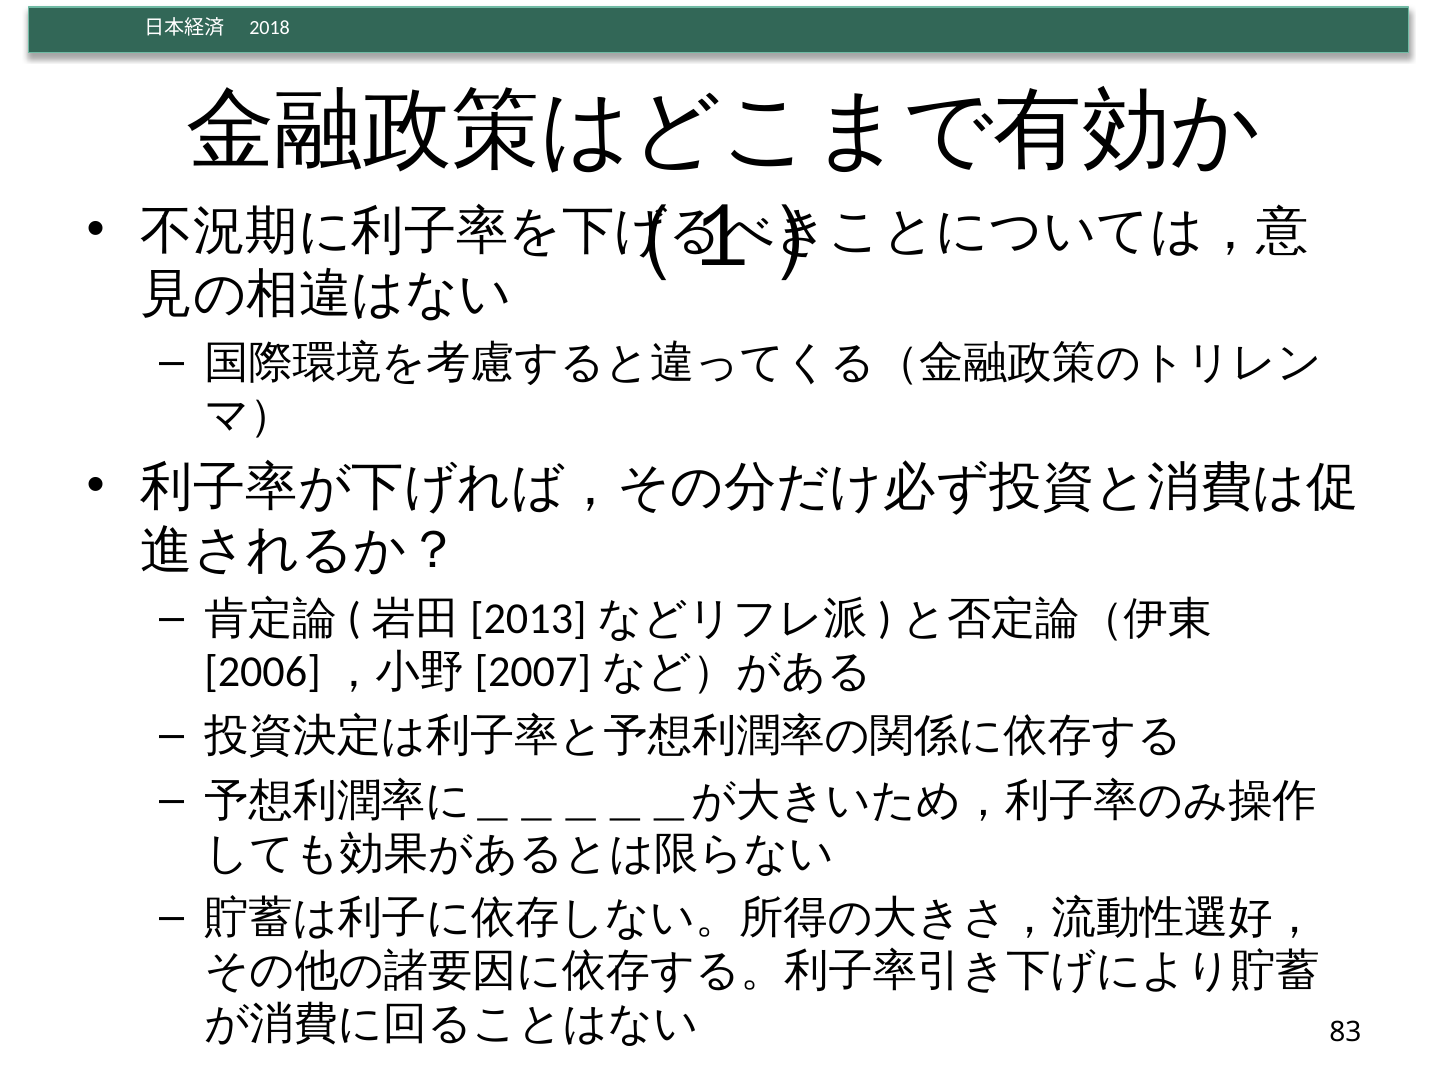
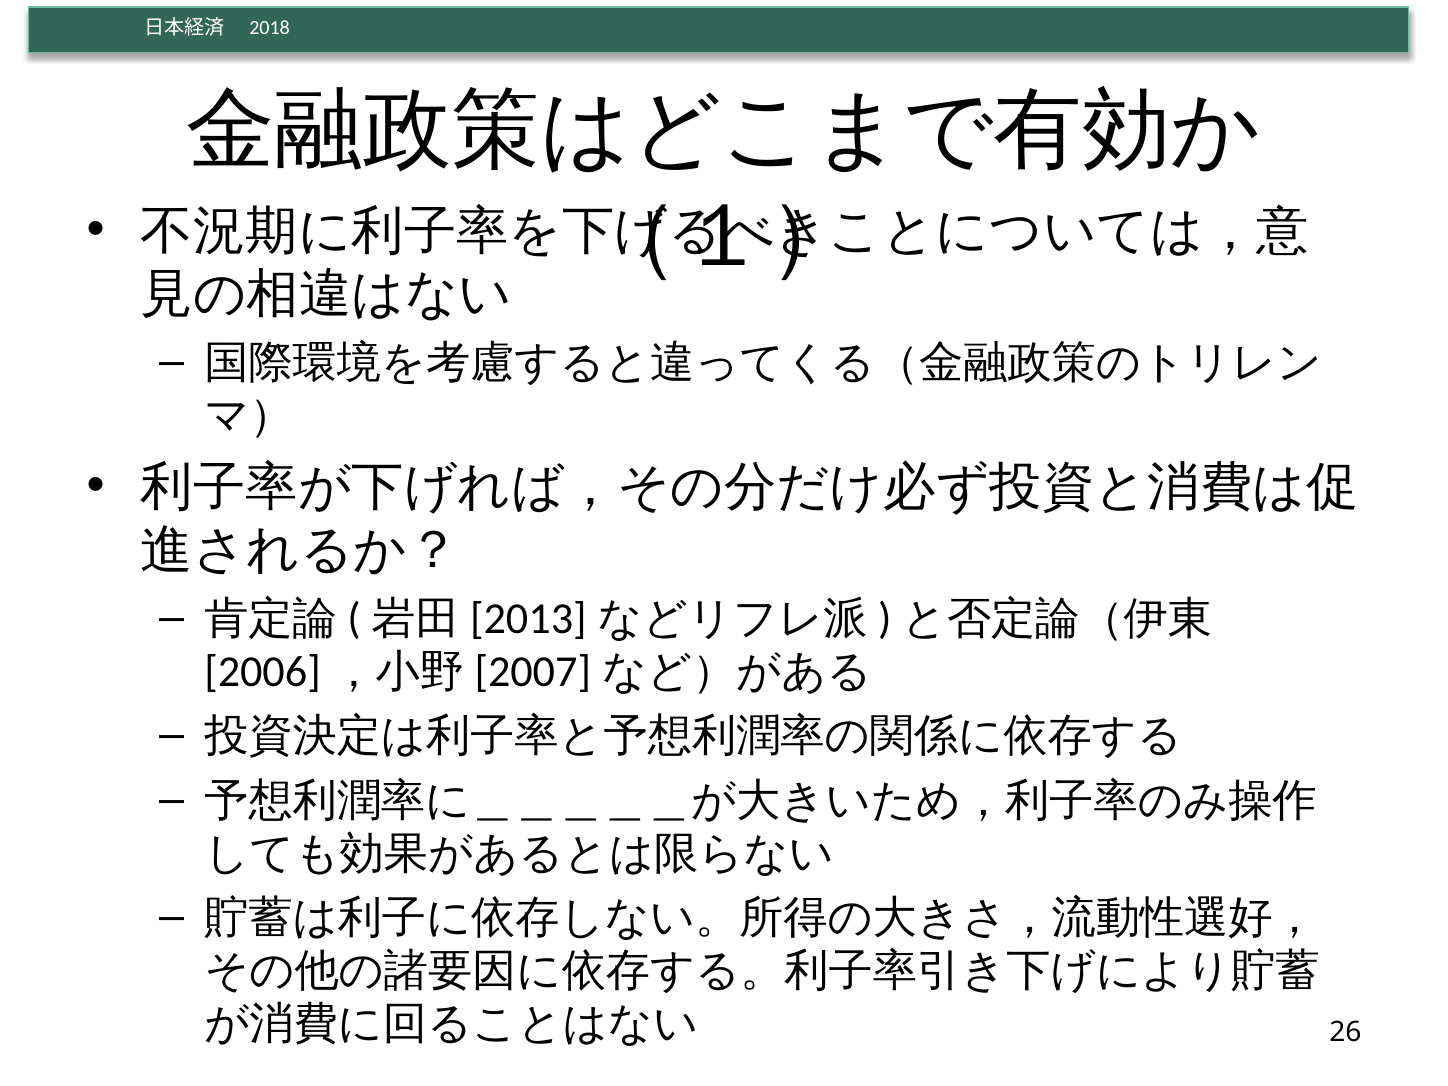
83: 83 -> 26
